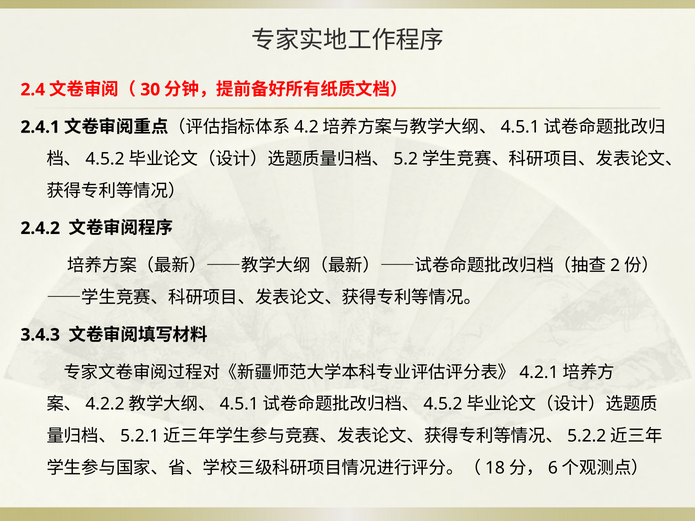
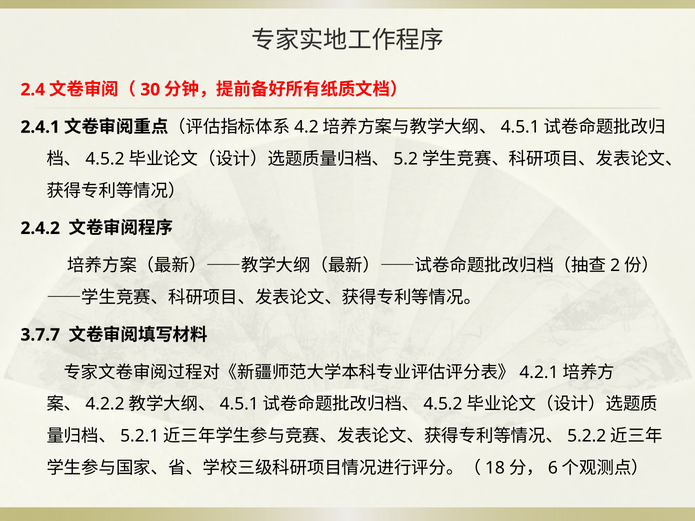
3.4.3: 3.4.3 -> 3.7.7
